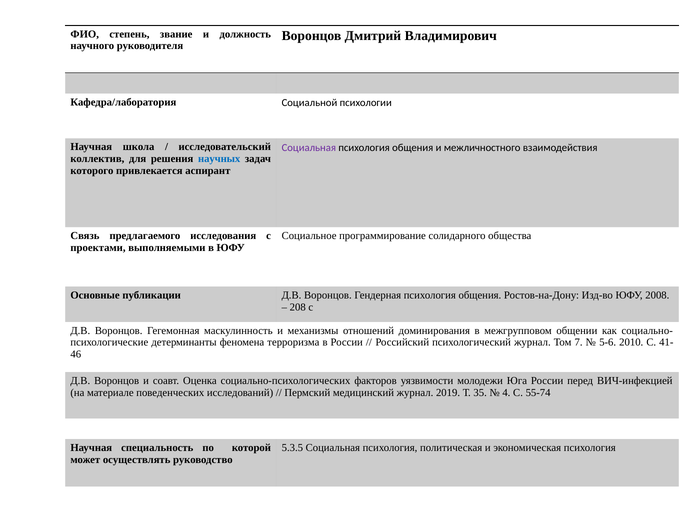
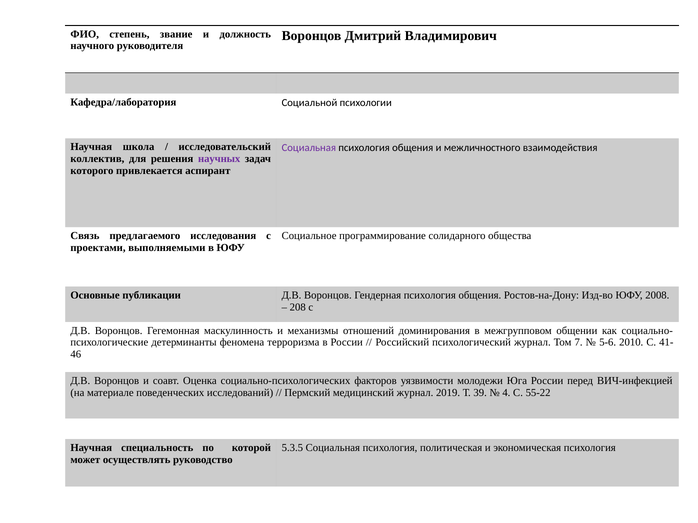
научных colour: blue -> purple
35: 35 -> 39
55-74: 55-74 -> 55-22
